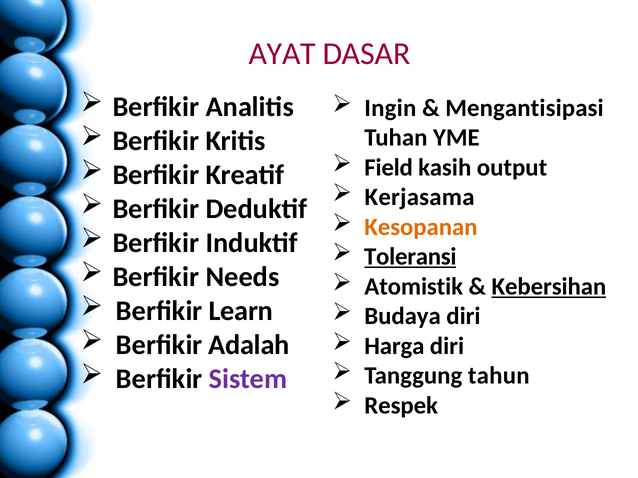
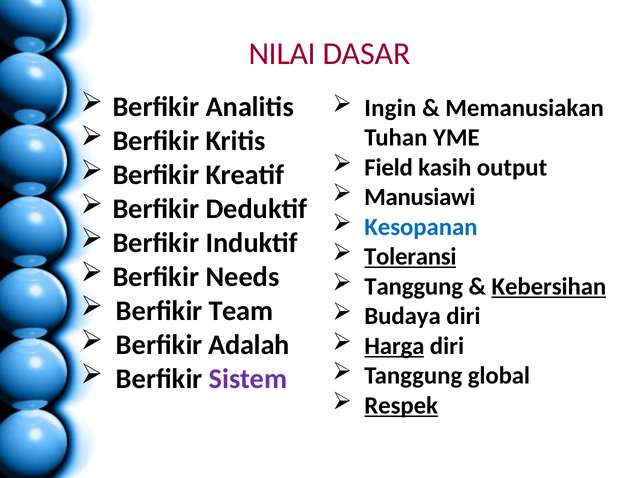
AYAT: AYAT -> NILAI
Mengantisipasi: Mengantisipasi -> Memanusiakan
Kerjasama: Kerjasama -> Manusiawi
Kesopanan colour: orange -> blue
Atomistik at (414, 287): Atomistik -> Tanggung
Learn: Learn -> Team
Harga underline: none -> present
tahun: tahun -> global
Respek underline: none -> present
